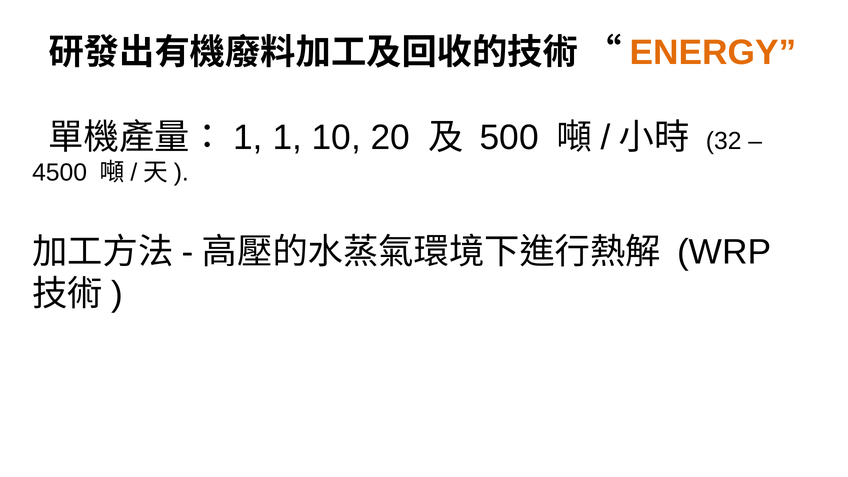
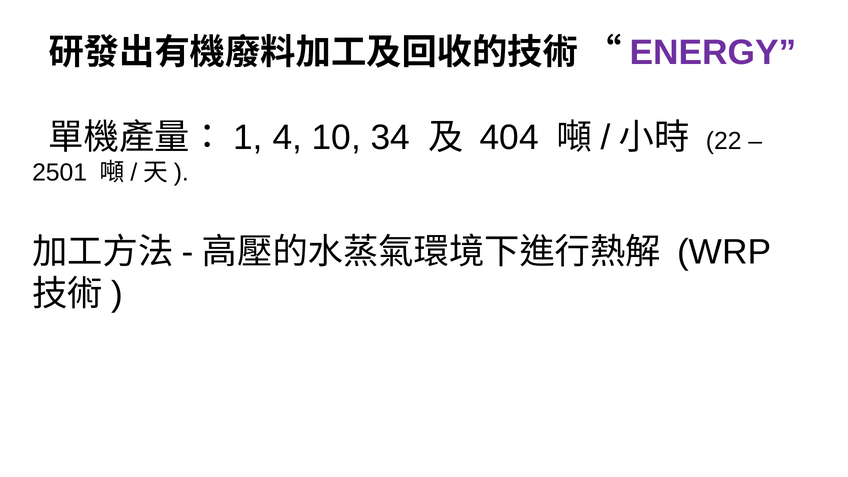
ENERGY colour: orange -> purple
1 at (287, 137): 1 -> 4
20: 20 -> 34
500: 500 -> 404
32: 32 -> 22
4500: 4500 -> 2501
